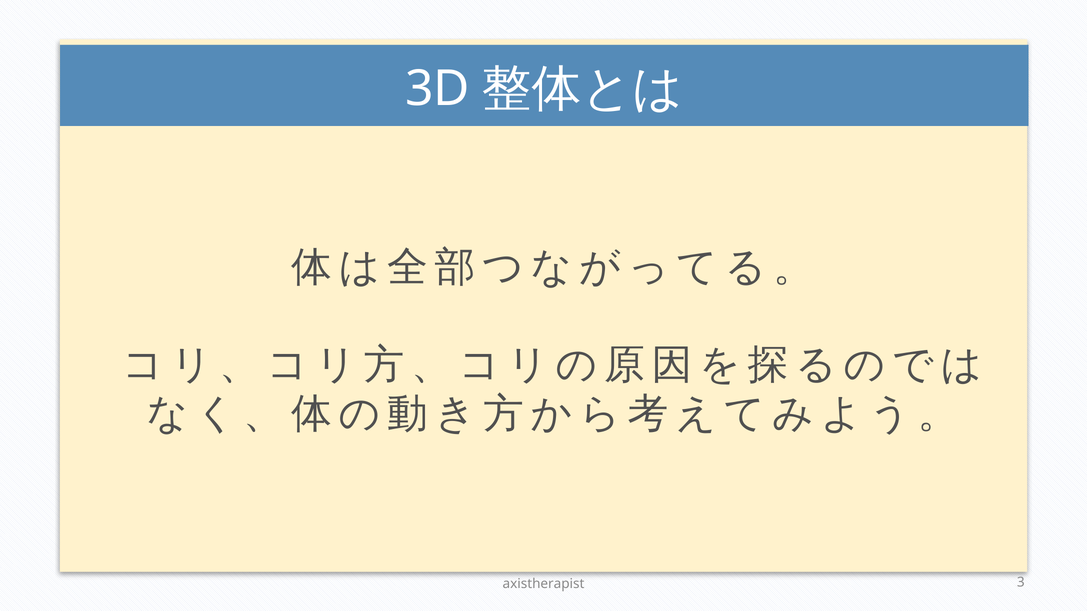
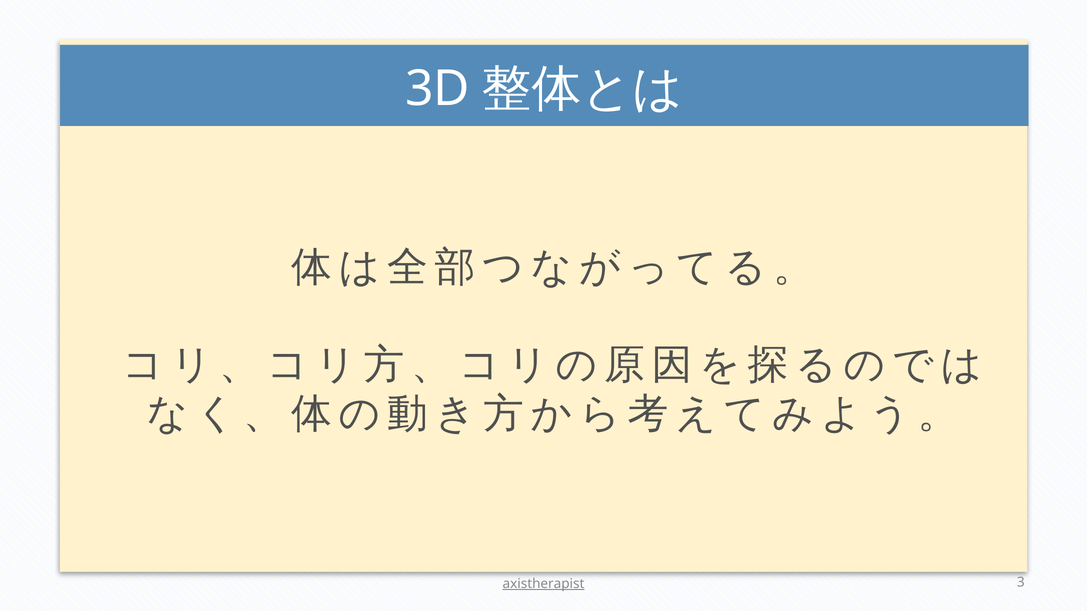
axistherapist underline: none -> present
